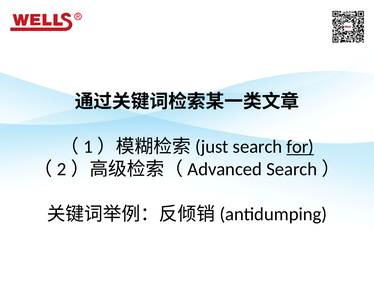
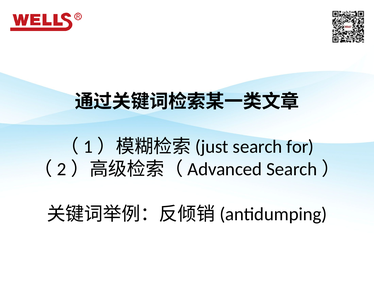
for underline: present -> none
